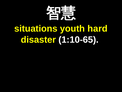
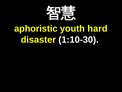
situations: situations -> aphoristic
1:10-65: 1:10-65 -> 1:10-30
